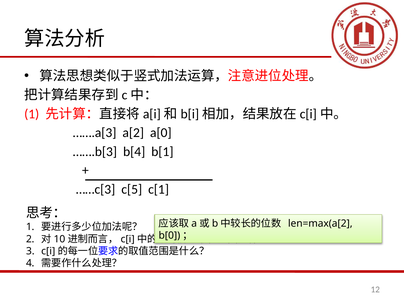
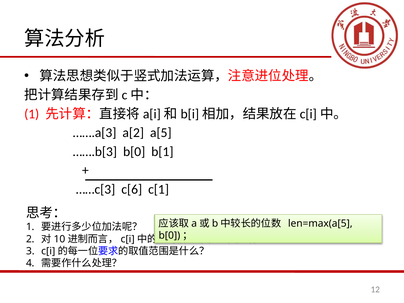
a[0: a[0 -> a[5
b[4: b[4 -> b[0
c[5: c[5 -> c[6
len=max(a[2: len=max(a[2 -> len=max(a[5
